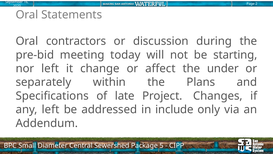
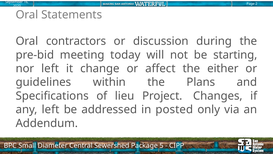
under: under -> either
separately: separately -> guidelines
late: late -> lieu
include: include -> posted
